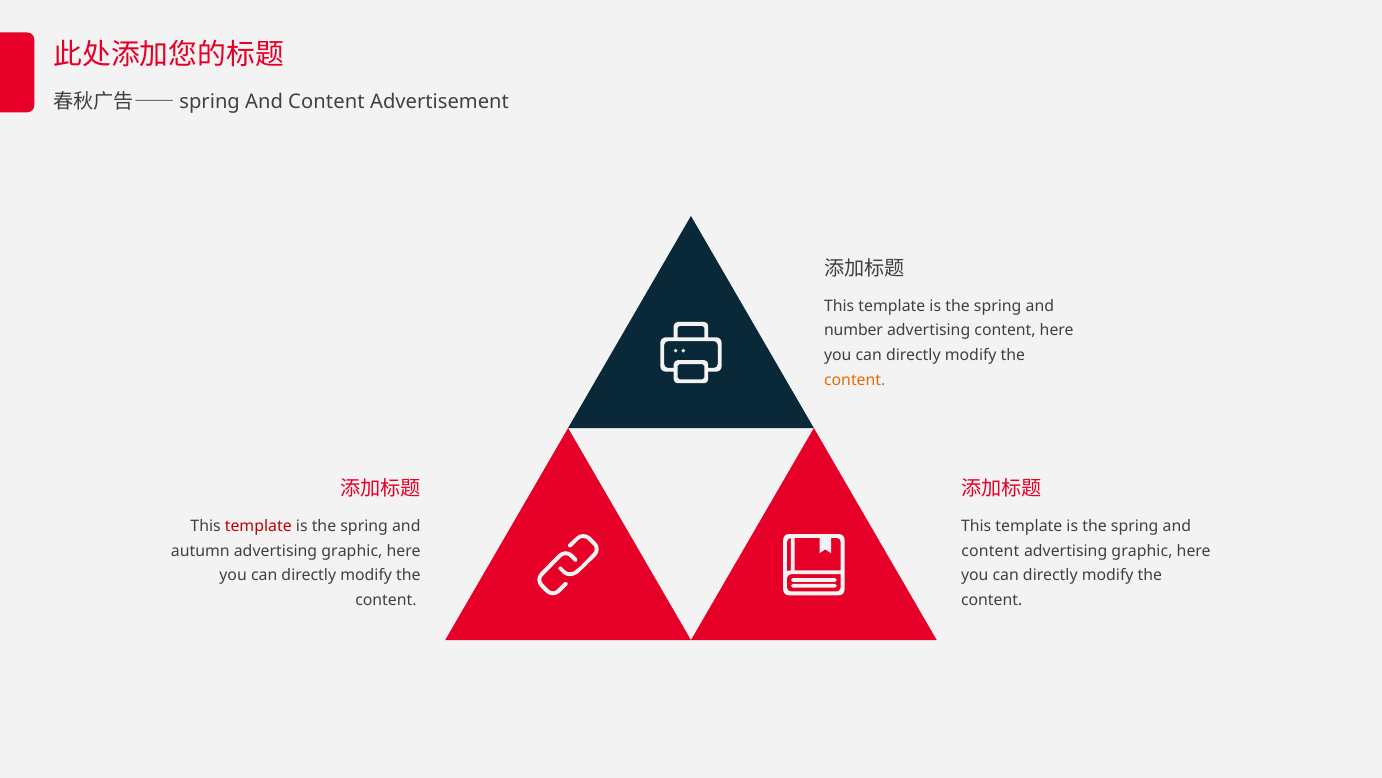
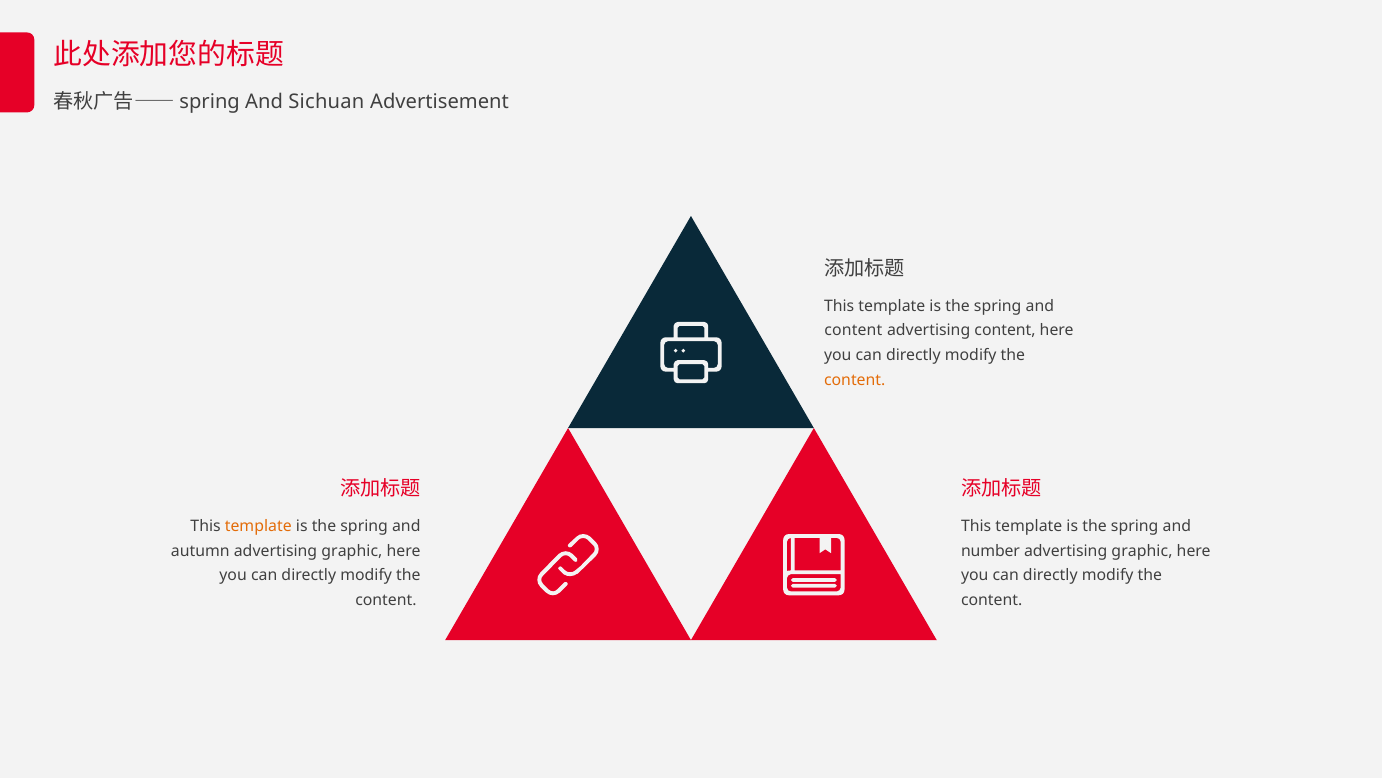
Content at (326, 101): Content -> Sichuan
number at (854, 330): number -> content
template at (258, 526) colour: red -> orange
content at (990, 550): content -> number
